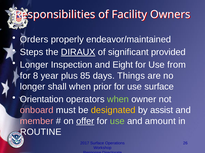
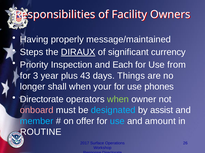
Orders: Orders -> Having
endeavor/maintained: endeavor/maintained -> message/maintained
provided: provided -> currency
Longer at (34, 65): Longer -> Priority
Eight: Eight -> Each
8: 8 -> 3
85: 85 -> 43
prior: prior -> your
use surface: surface -> phones
Orientation at (42, 100): Orientation -> Directorate
designated colour: yellow -> light blue
member colour: pink -> light blue
offer underline: present -> none
use at (117, 122) colour: light green -> light blue
